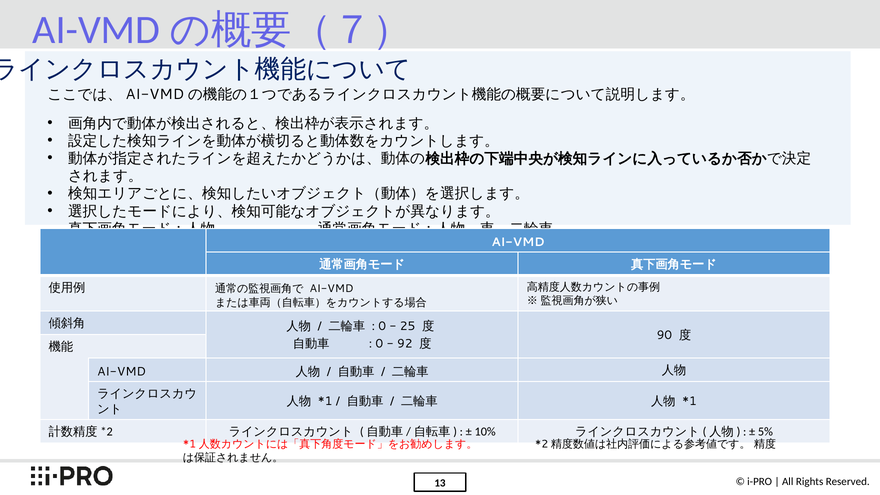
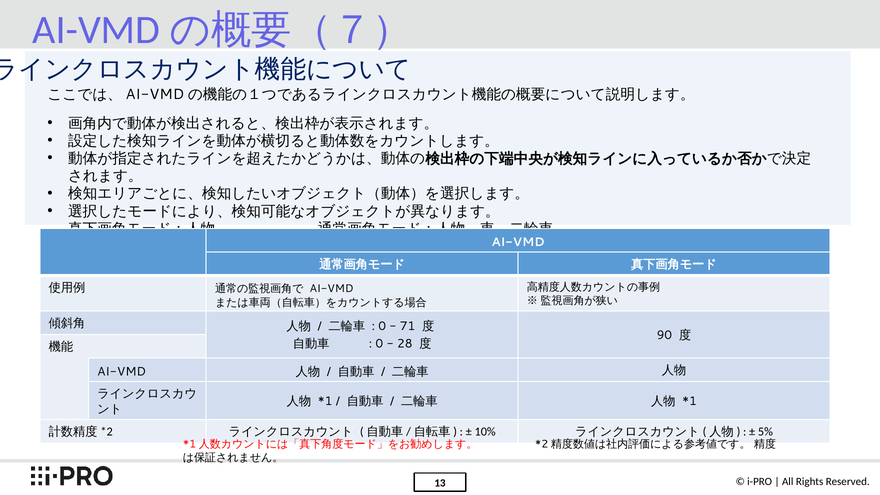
25: 25 -> 71
92: 92 -> 28
